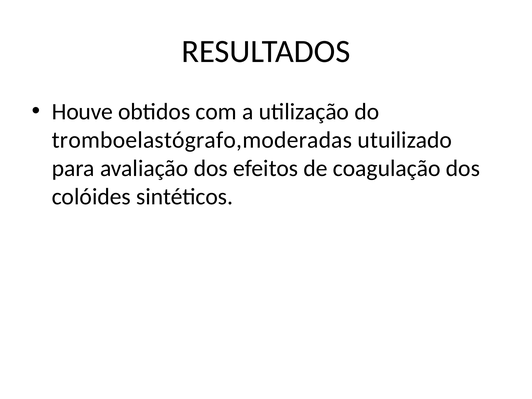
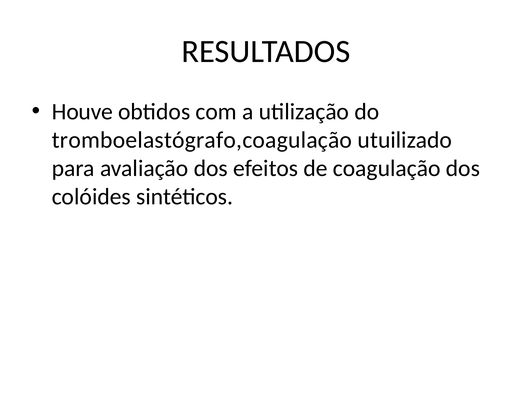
tromboelastógrafo,moderadas: tromboelastógrafo,moderadas -> tromboelastógrafo,coagulação
